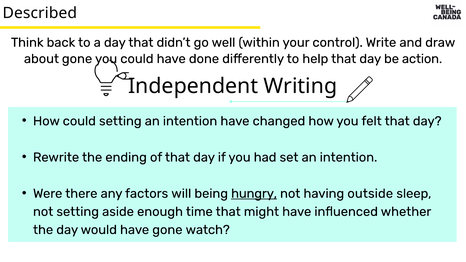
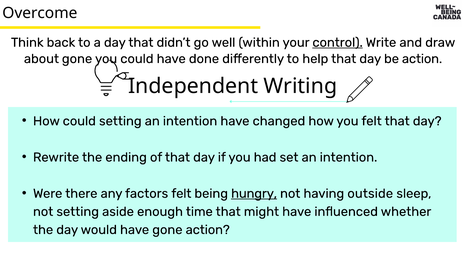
Described: Described -> Overcome
control underline: none -> present
factors will: will -> felt
gone watch: watch -> action
